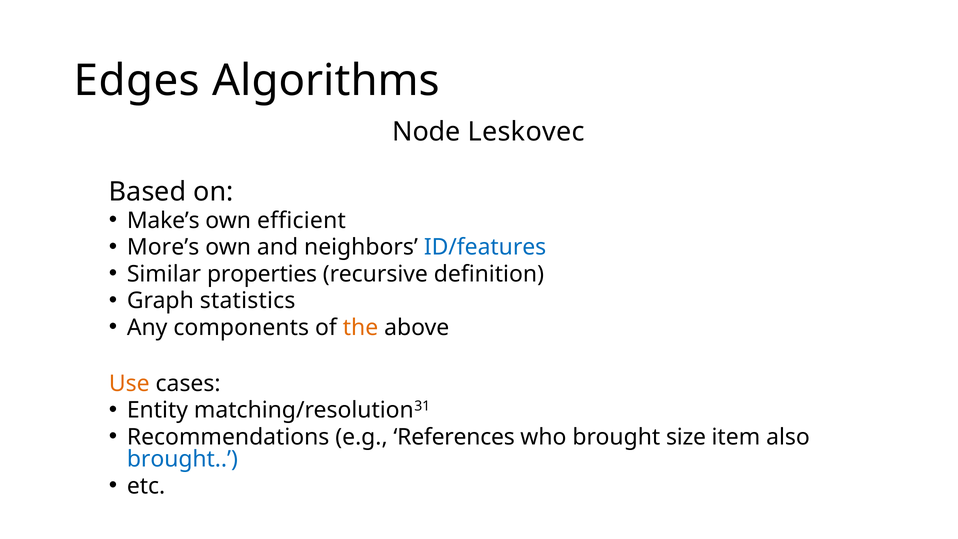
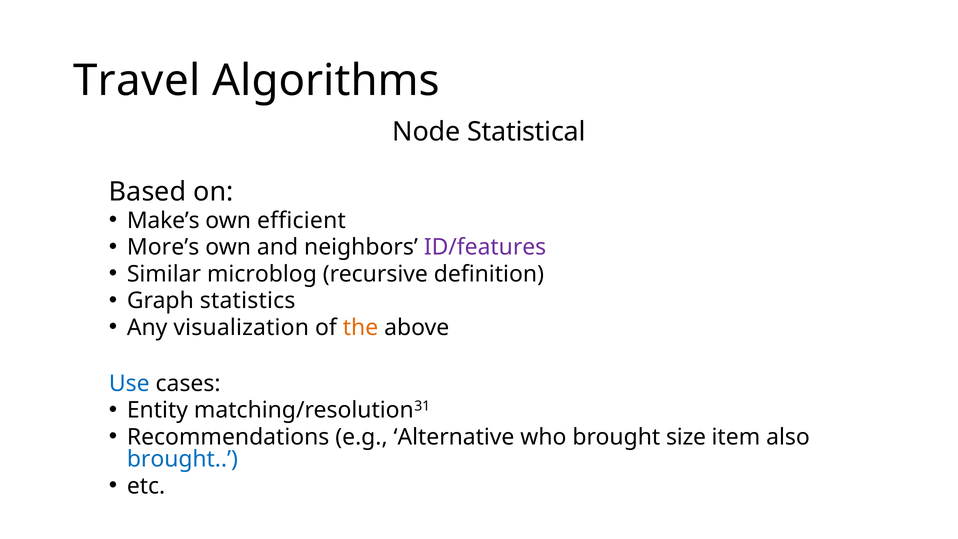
Edges: Edges -> Travel
Leskovec: Leskovec -> Statistical
ID/features colour: blue -> purple
properties: properties -> microblog
components: components -> visualization
Use colour: orange -> blue
References: References -> Alternative
